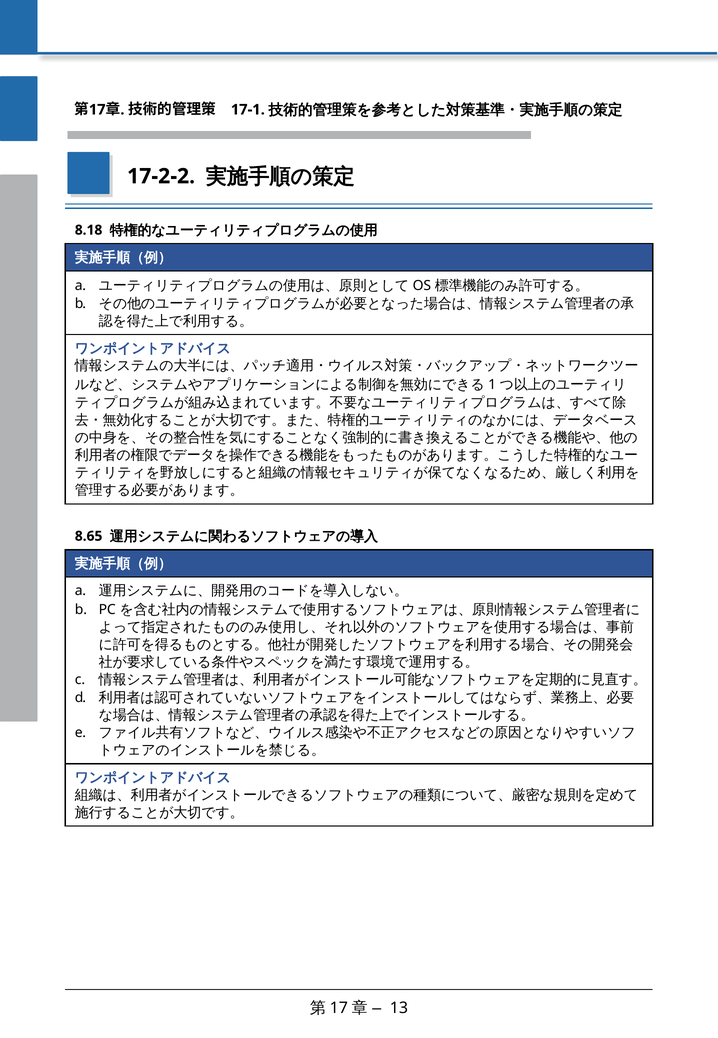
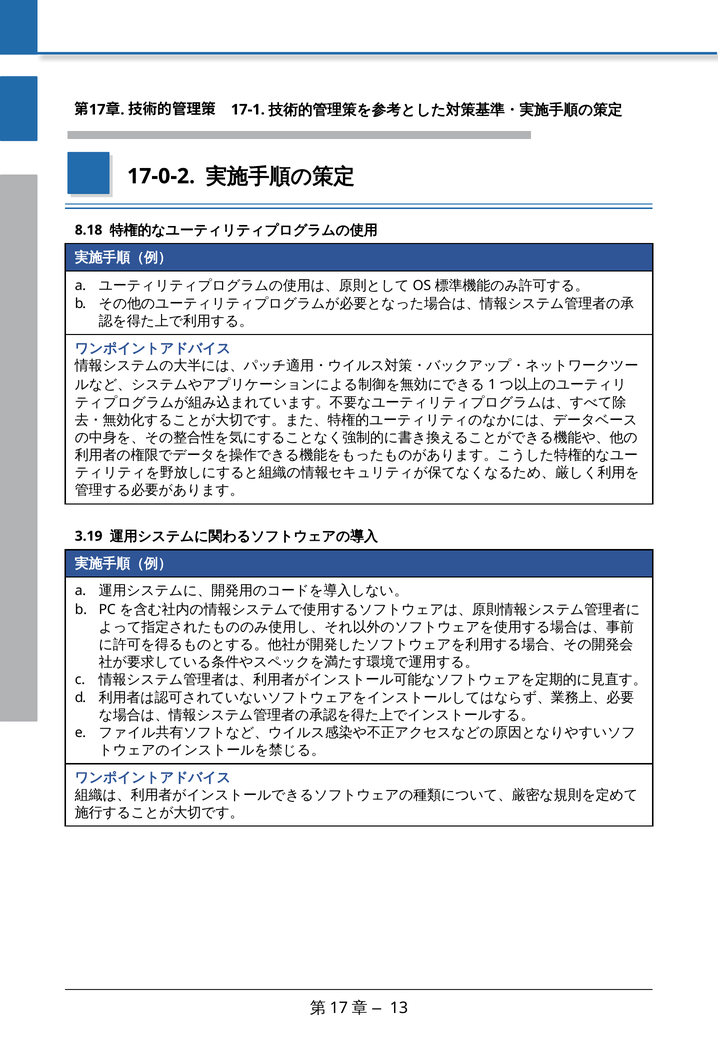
17-2-2: 17-2-2 -> 17-0-2
8.65: 8.65 -> 3.19
